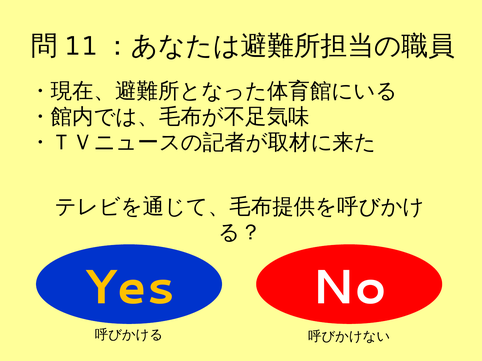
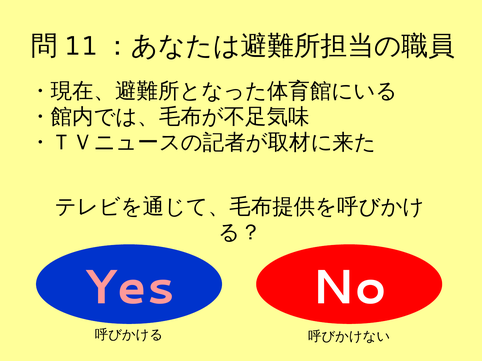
Yes colour: yellow -> pink
